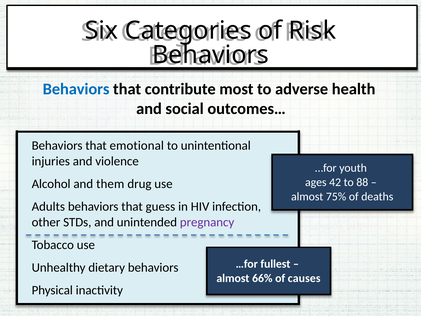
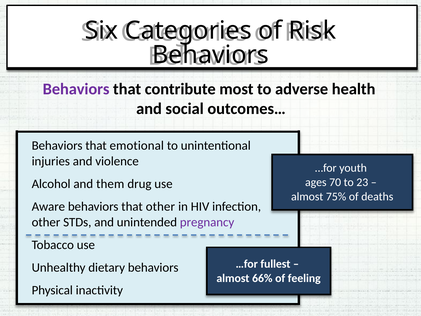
Behaviors at (76, 89) colour: blue -> purple
42: 42 -> 70
88: 88 -> 23
Adults: Adults -> Aware
that guess: guess -> other
causes: causes -> feeling
